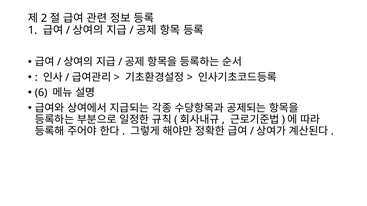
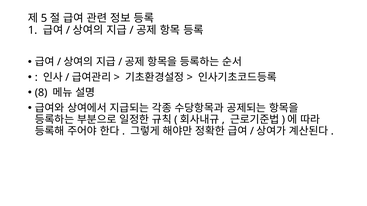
2: 2 -> 5
6: 6 -> 8
